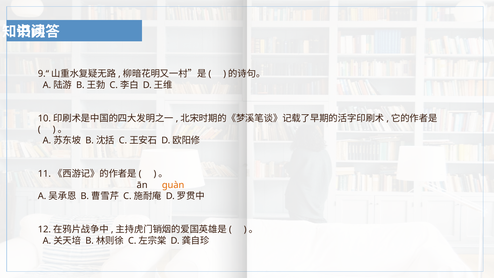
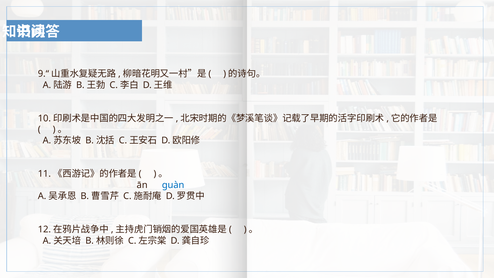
guàn colour: orange -> blue
